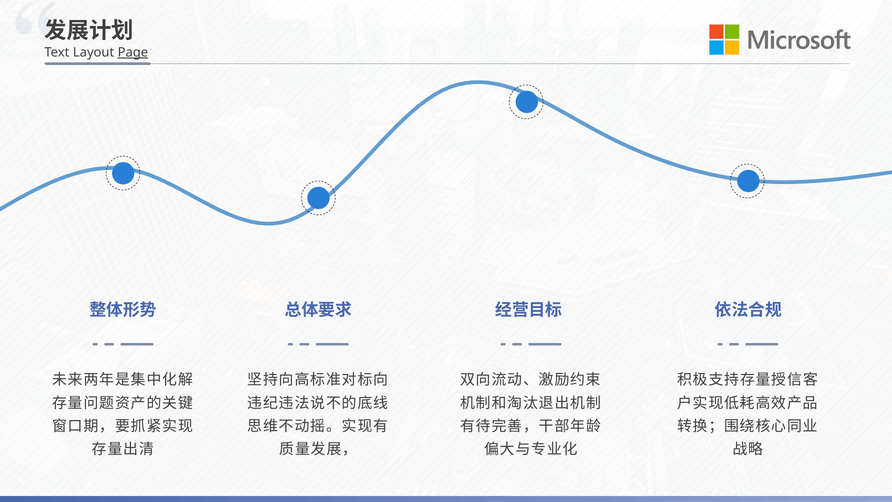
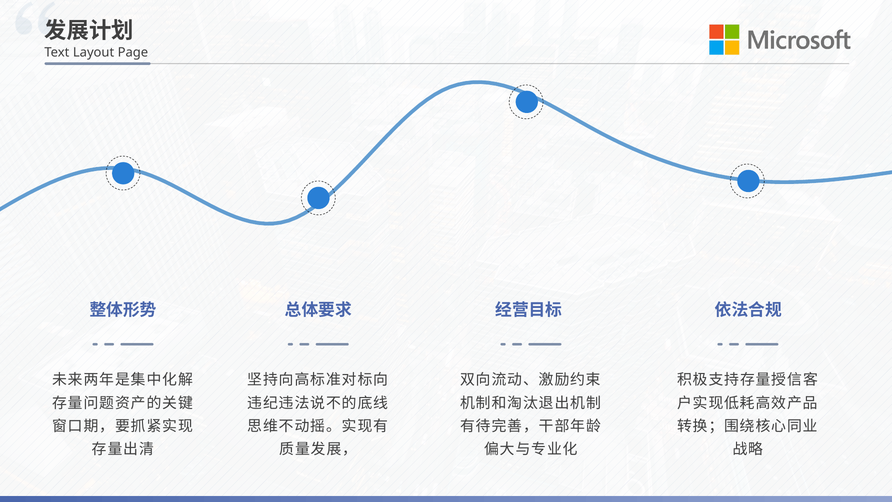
Page underline: present -> none
